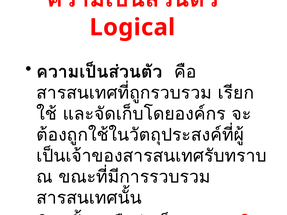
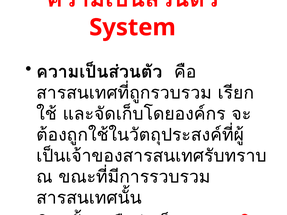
Logical: Logical -> System
